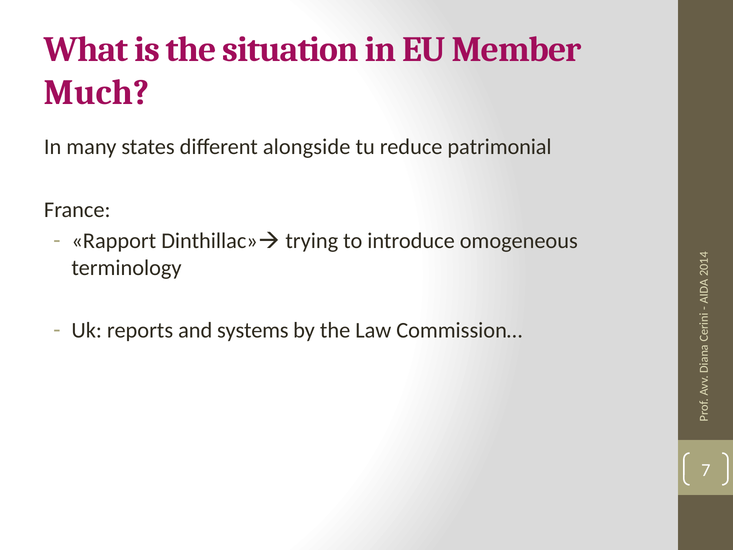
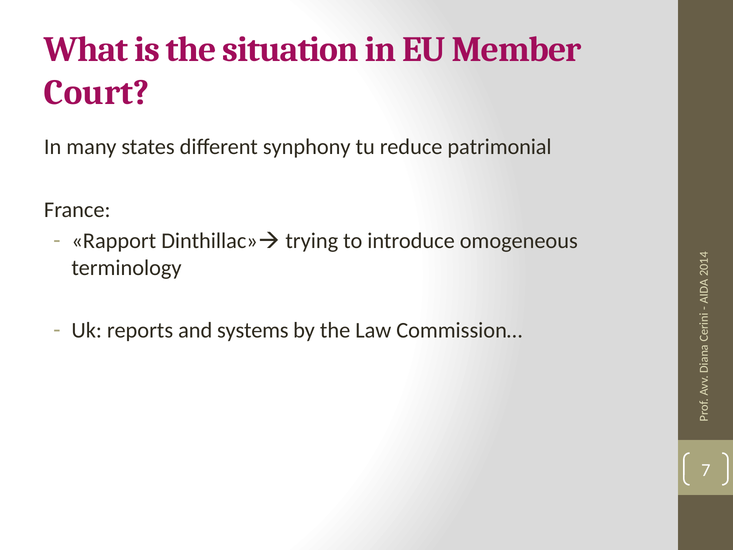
Much: Much -> Court
alongside: alongside -> synphony
